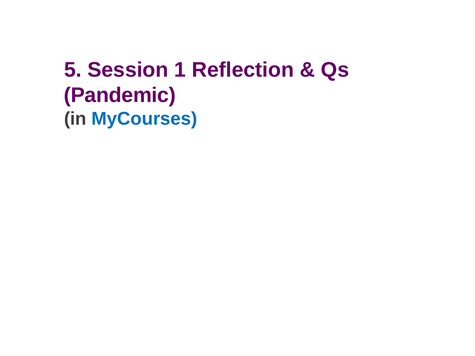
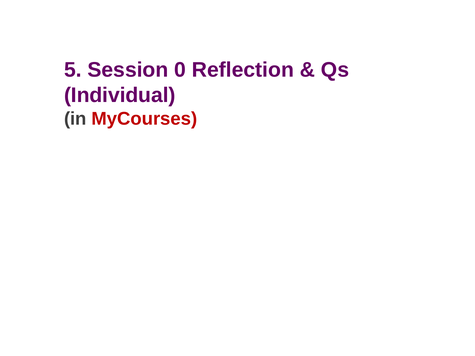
1: 1 -> 0
Pandemic: Pandemic -> Individual
MyCourses colour: blue -> red
